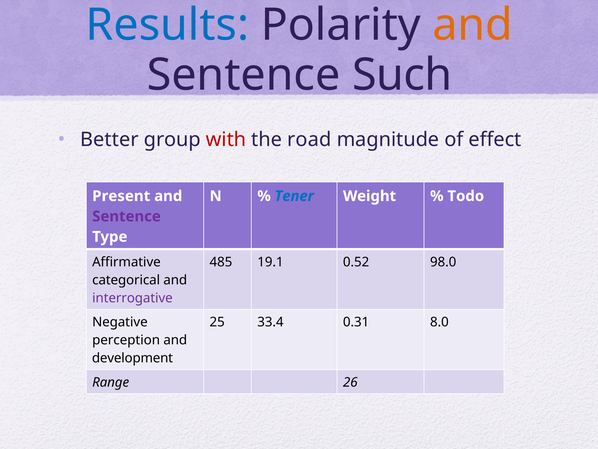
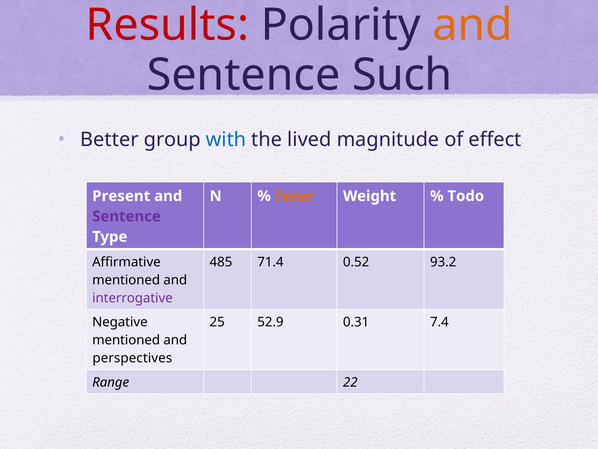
Results colour: blue -> red
with colour: red -> blue
road: road -> lived
Tener colour: blue -> orange
19.1: 19.1 -> 71.4
98.0: 98.0 -> 93.2
categorical at (126, 280): categorical -> mentioned
33.4: 33.4 -> 52.9
8.0: 8.0 -> 7.4
perception at (126, 340): perception -> mentioned
development: development -> perspectives
26: 26 -> 22
